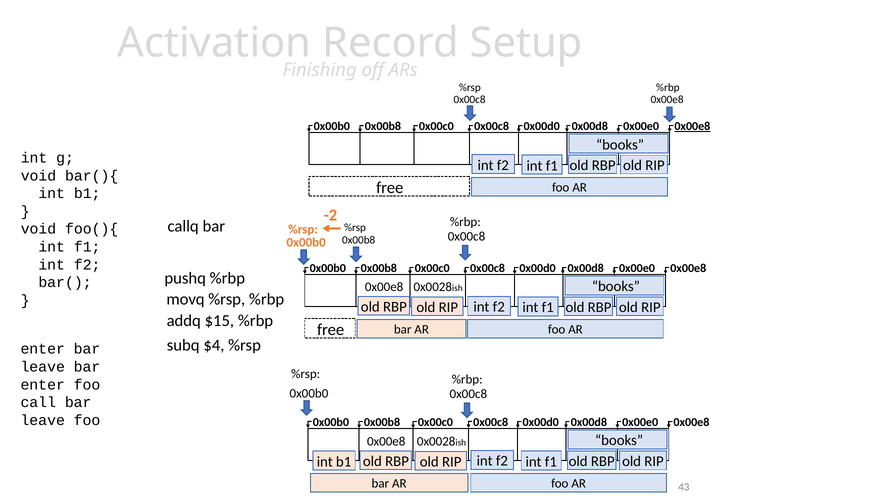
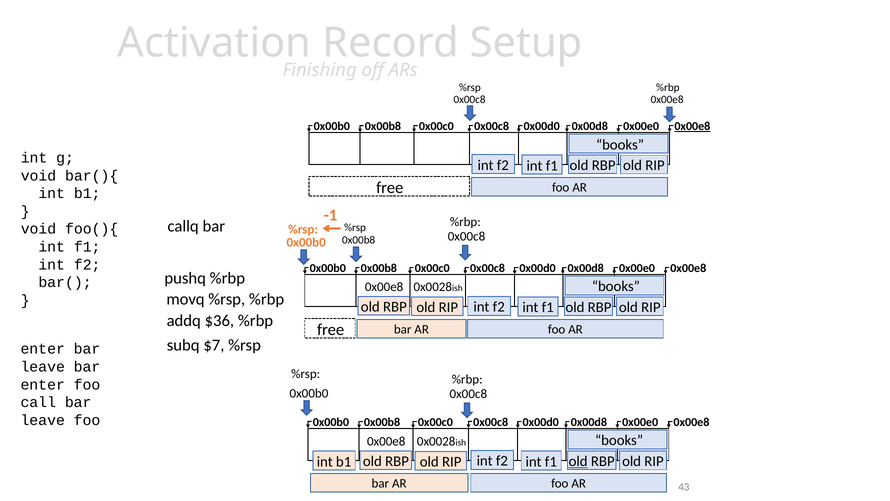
-2: -2 -> -1
$15: $15 -> $36
$4: $4 -> $7
old at (578, 461) underline: none -> present
